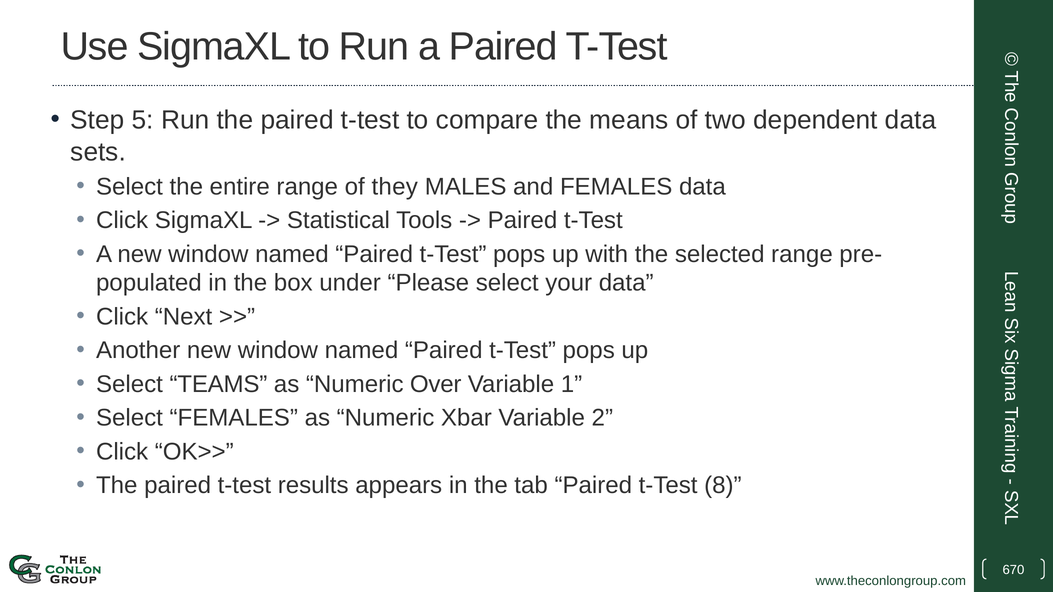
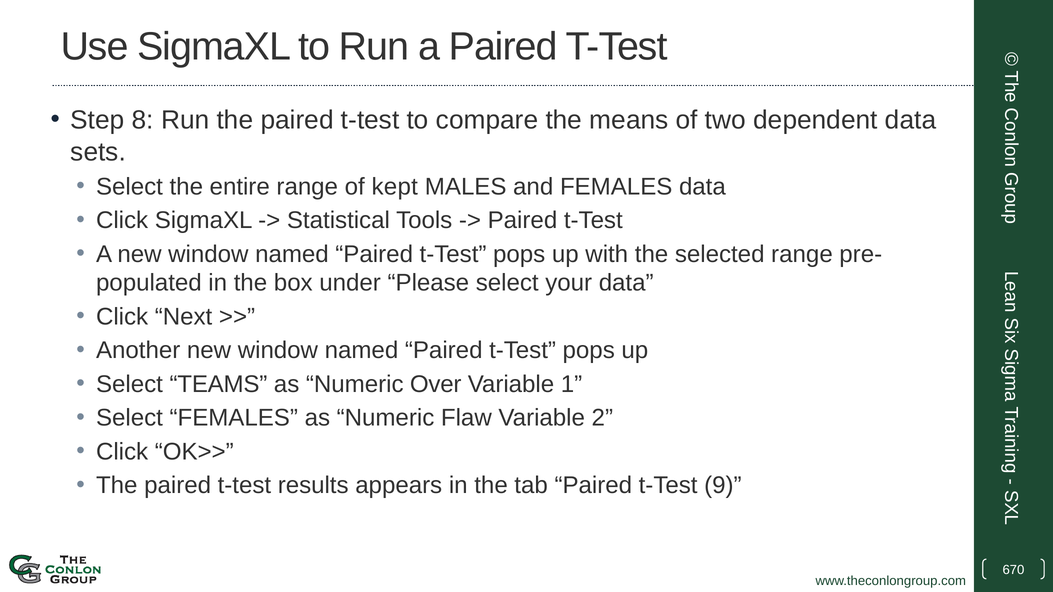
5: 5 -> 8
they: they -> kept
Xbar: Xbar -> Flaw
8: 8 -> 9
